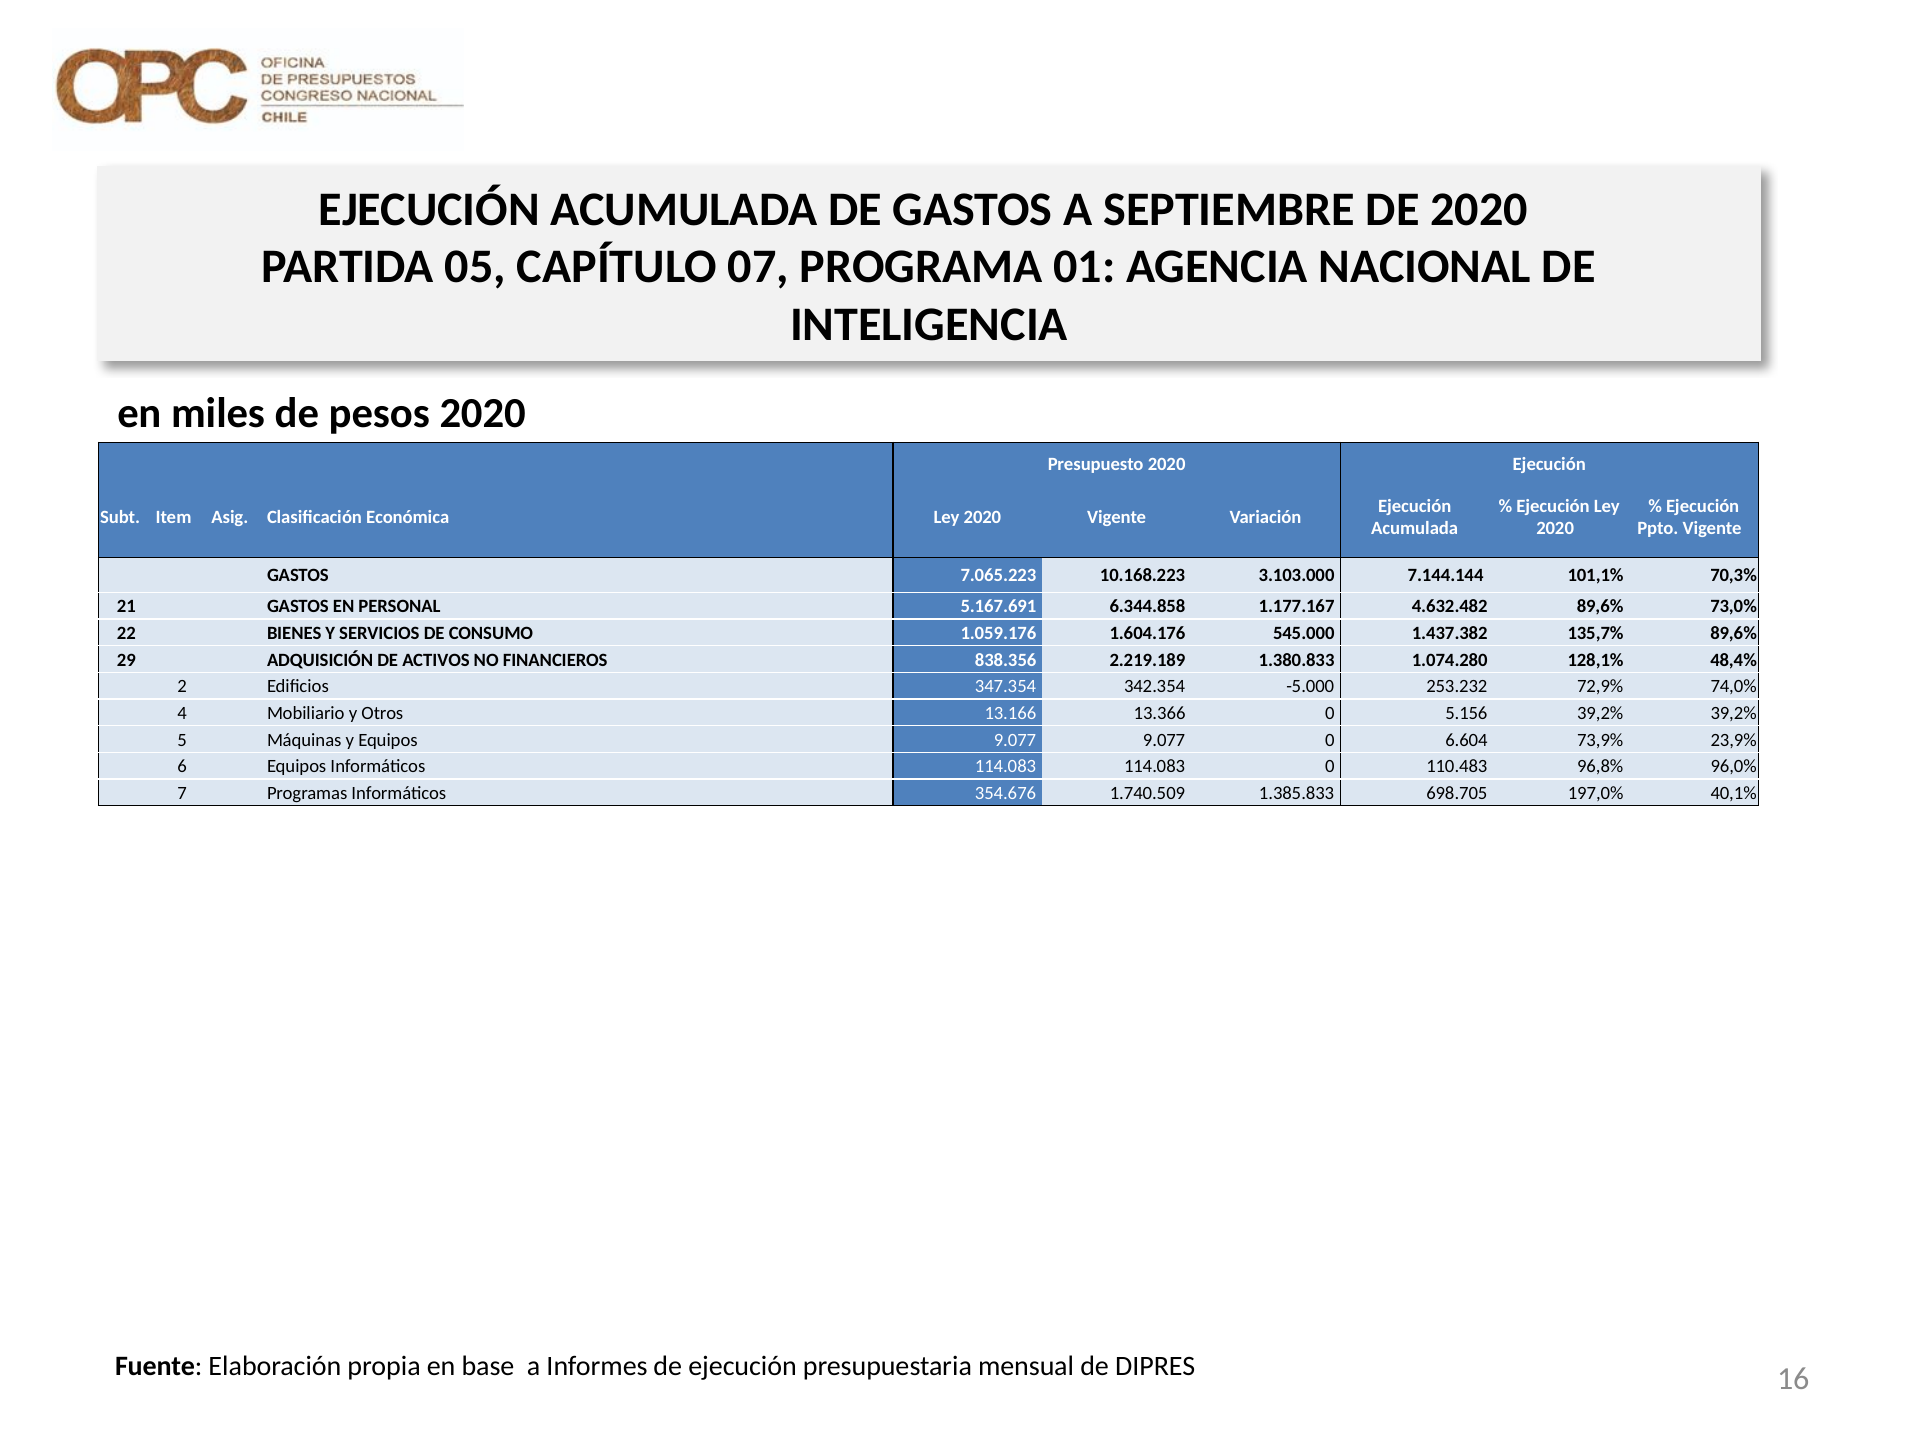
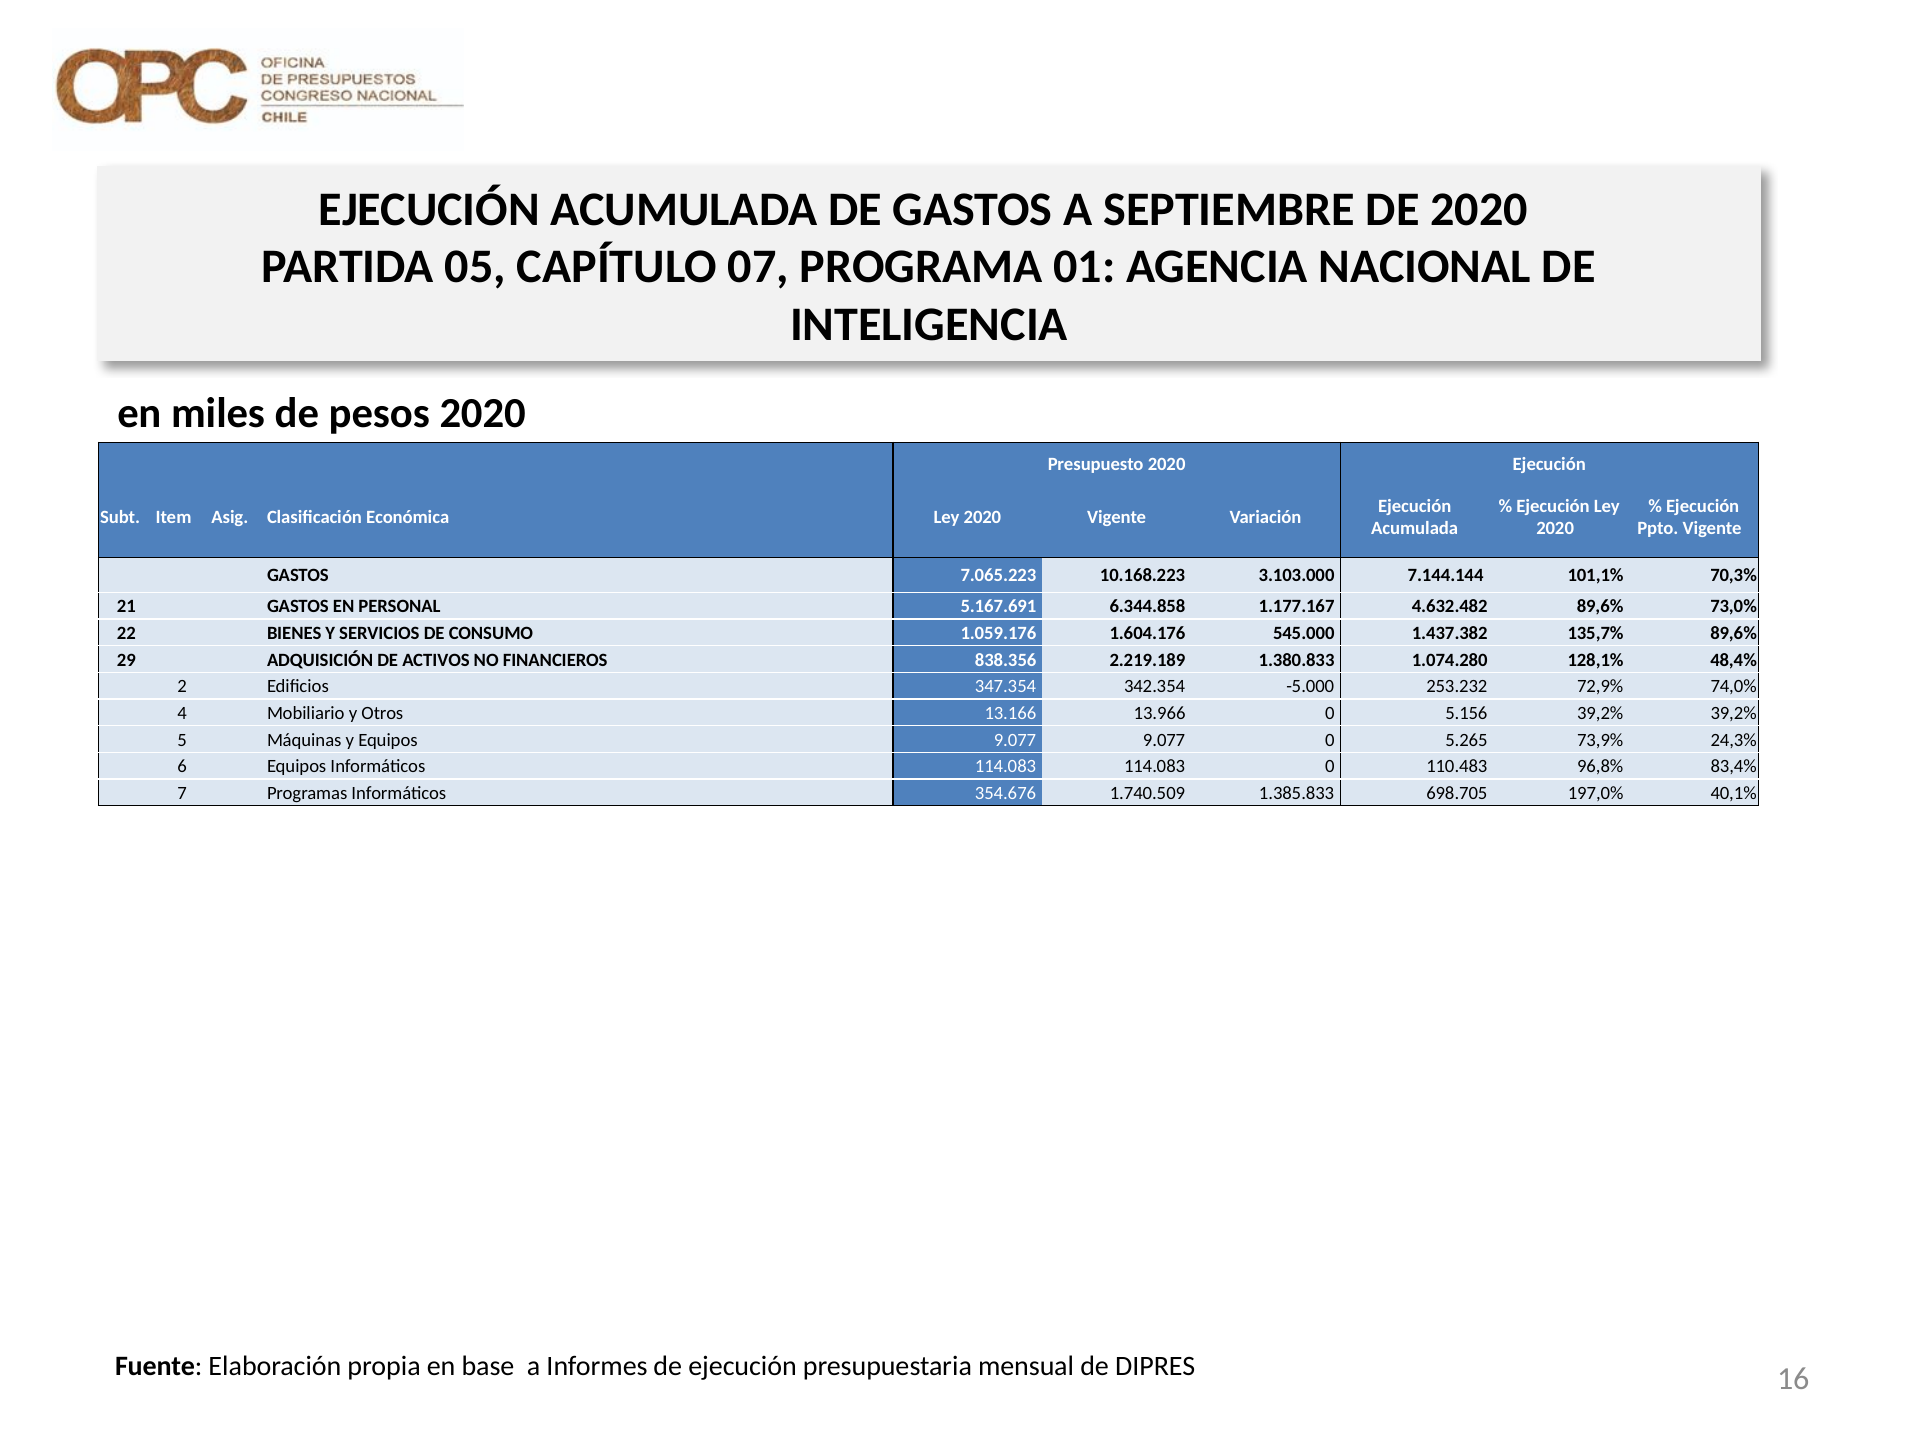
13.366: 13.366 -> 13.966
6.604: 6.604 -> 5.265
23,9%: 23,9% -> 24,3%
96,0%: 96,0% -> 83,4%
